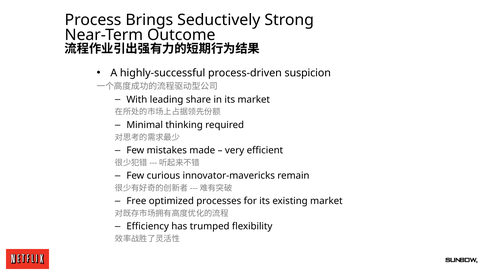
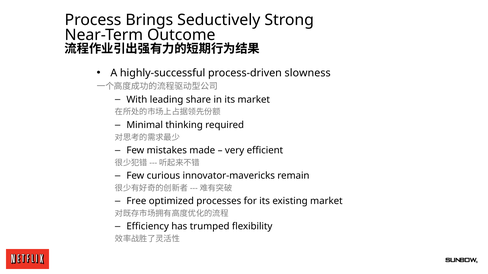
suspicion: suspicion -> slowness
